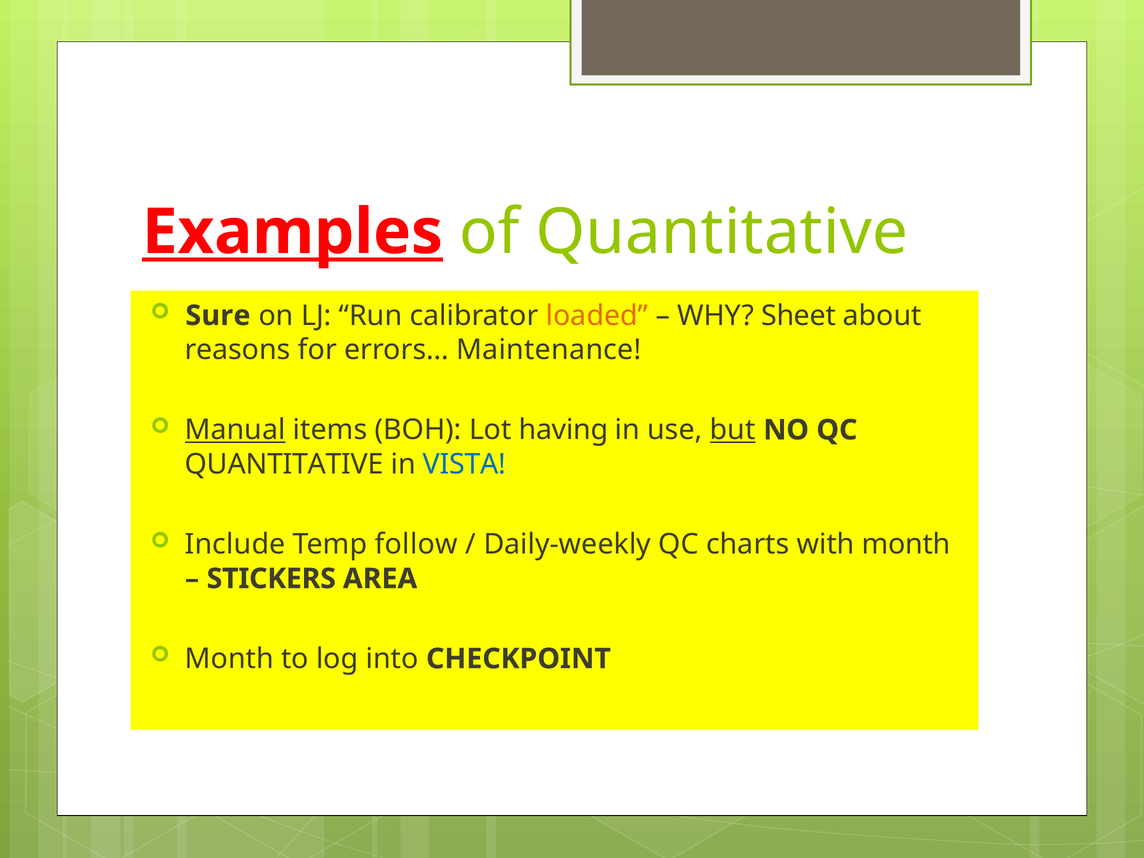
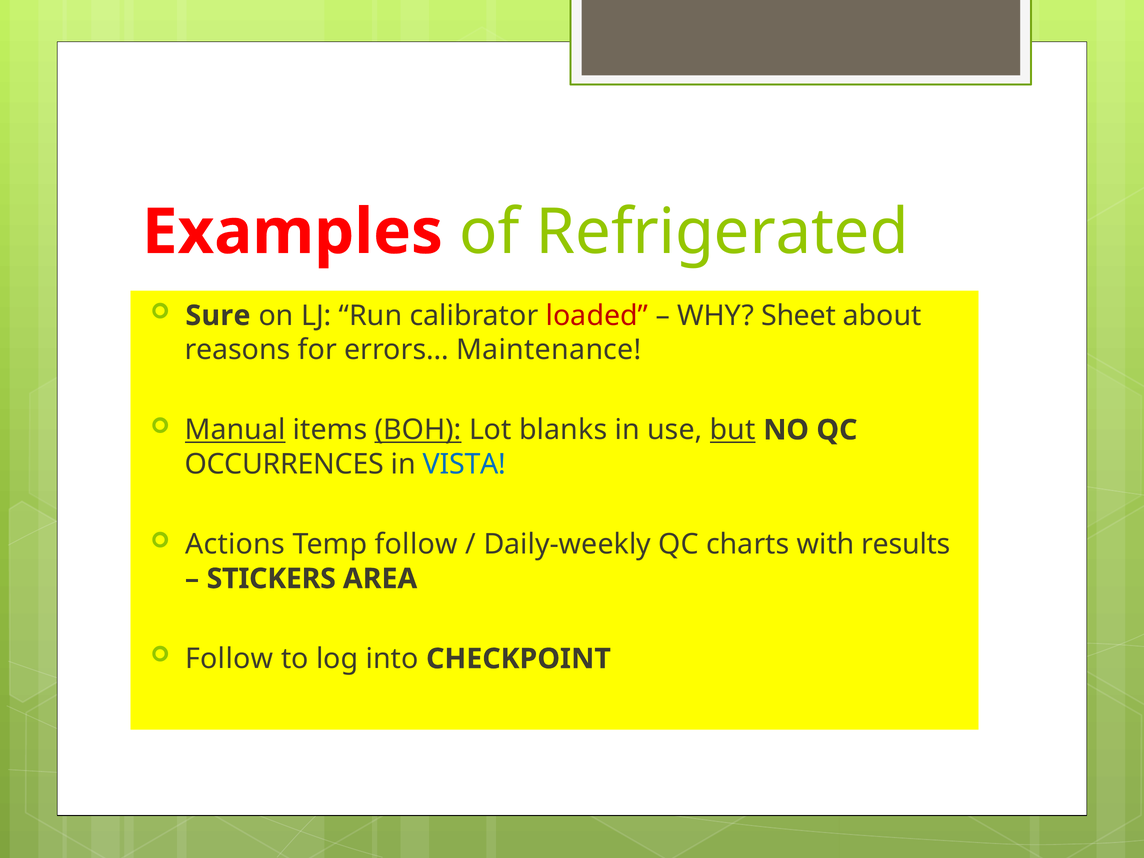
Examples underline: present -> none
of Quantitative: Quantitative -> Refrigerated
loaded colour: orange -> red
BOH underline: none -> present
having: having -> blanks
QUANTITATIVE at (284, 464): QUANTITATIVE -> OCCURRENCES
Include: Include -> Actions
with month: month -> results
Month at (229, 659): Month -> Follow
